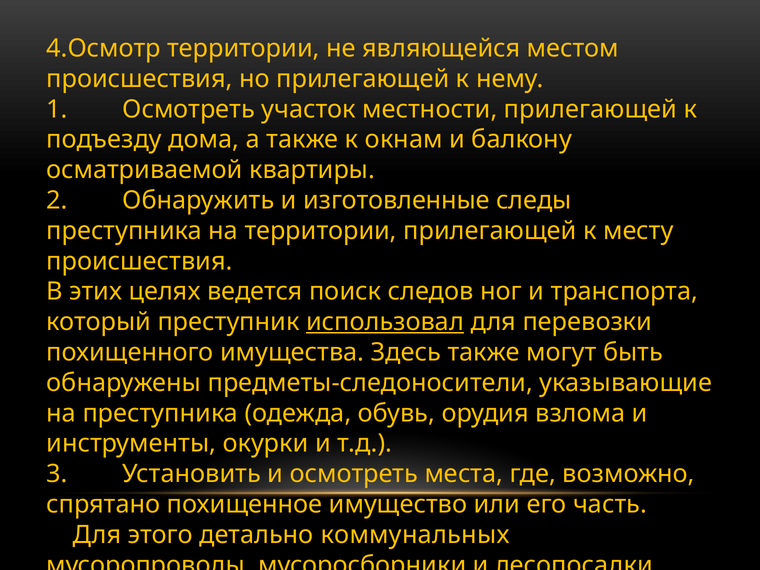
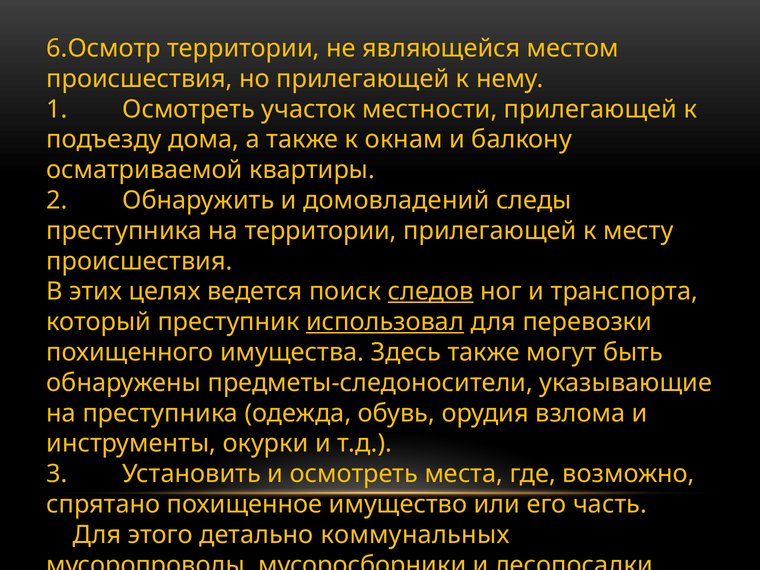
4.Осмотр: 4.Осмотр -> 6.Осмотр
изготовленные: изготовленные -> домовладений
следов underline: none -> present
